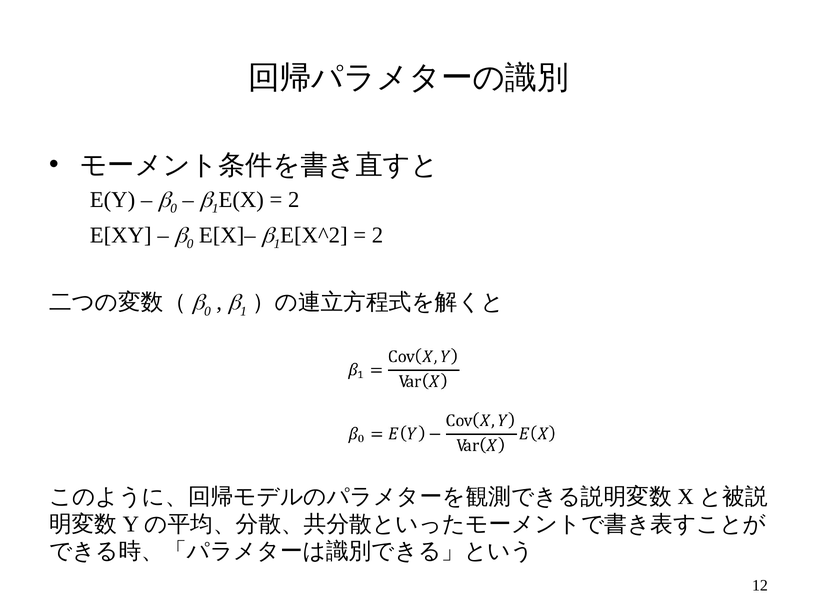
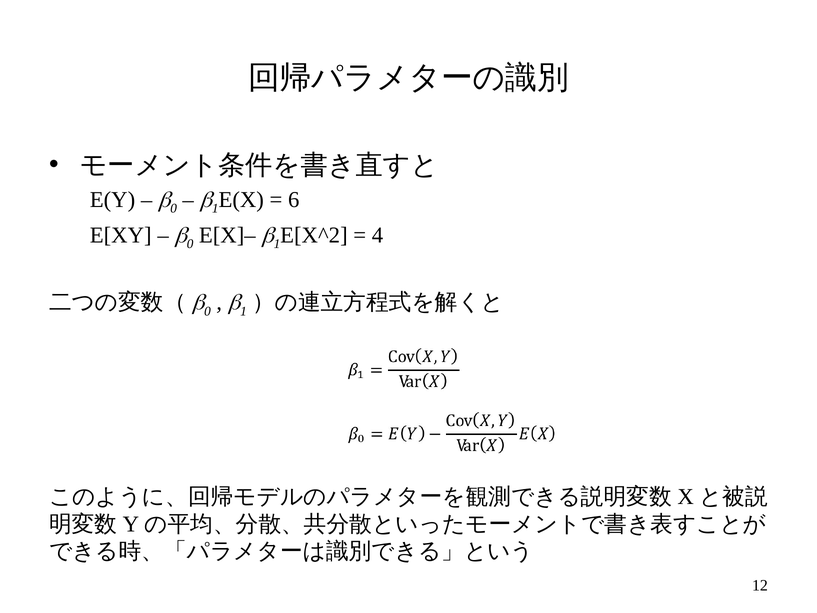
2 at (294, 199): 2 -> 6
2 at (377, 235): 2 -> 4
